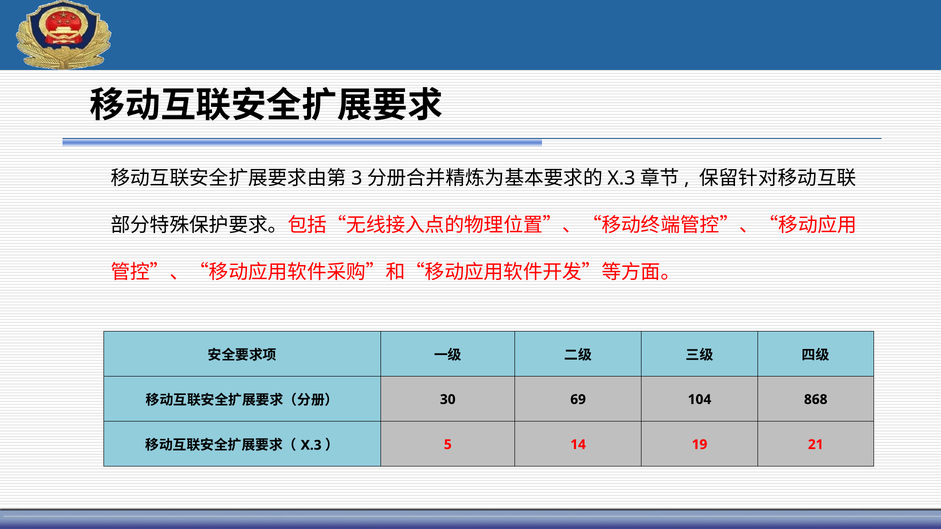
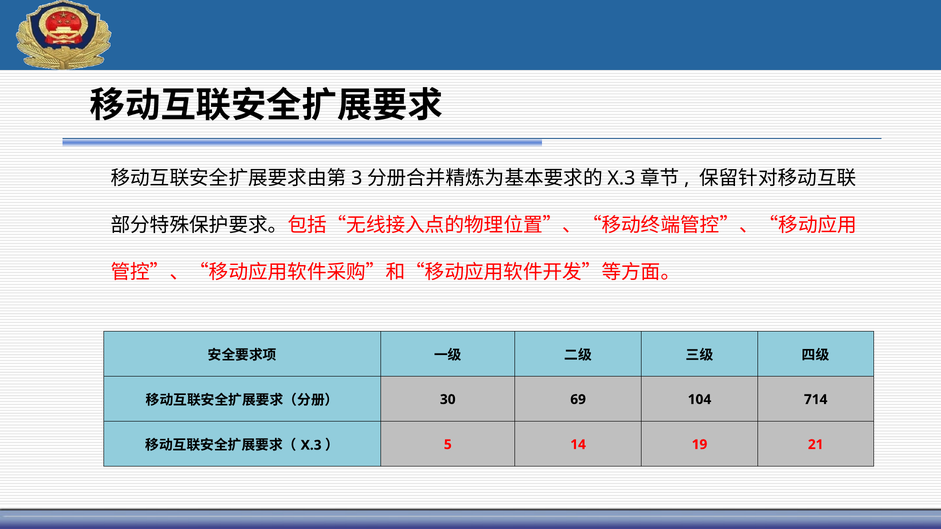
868: 868 -> 714
